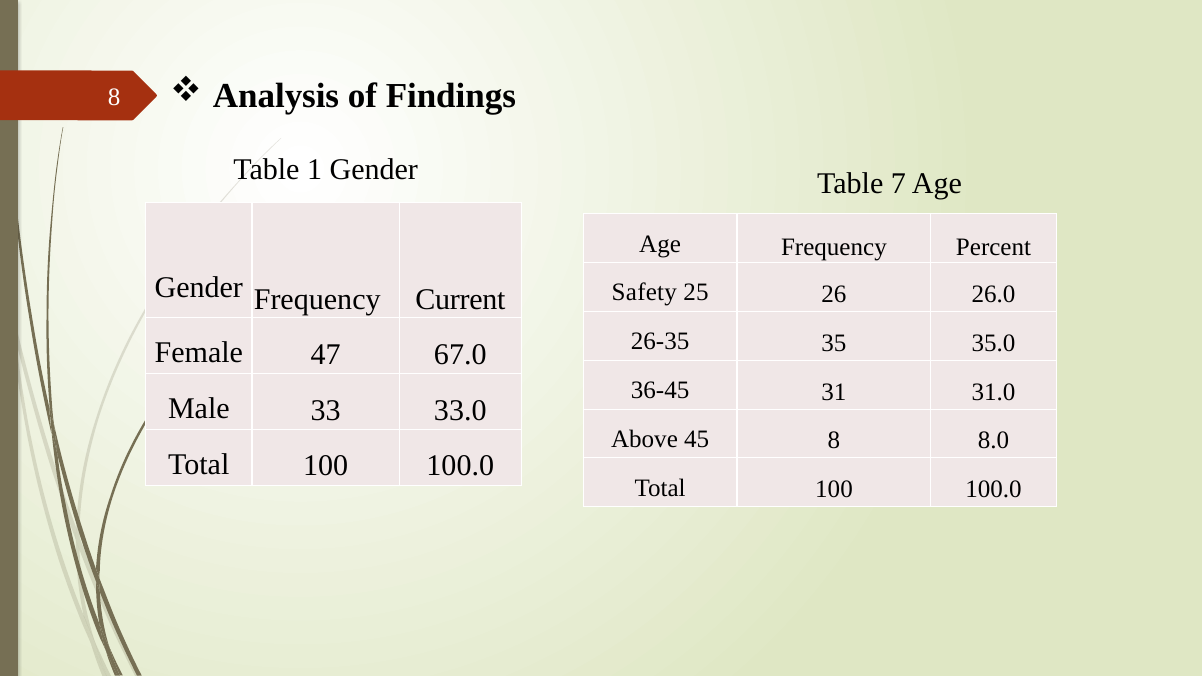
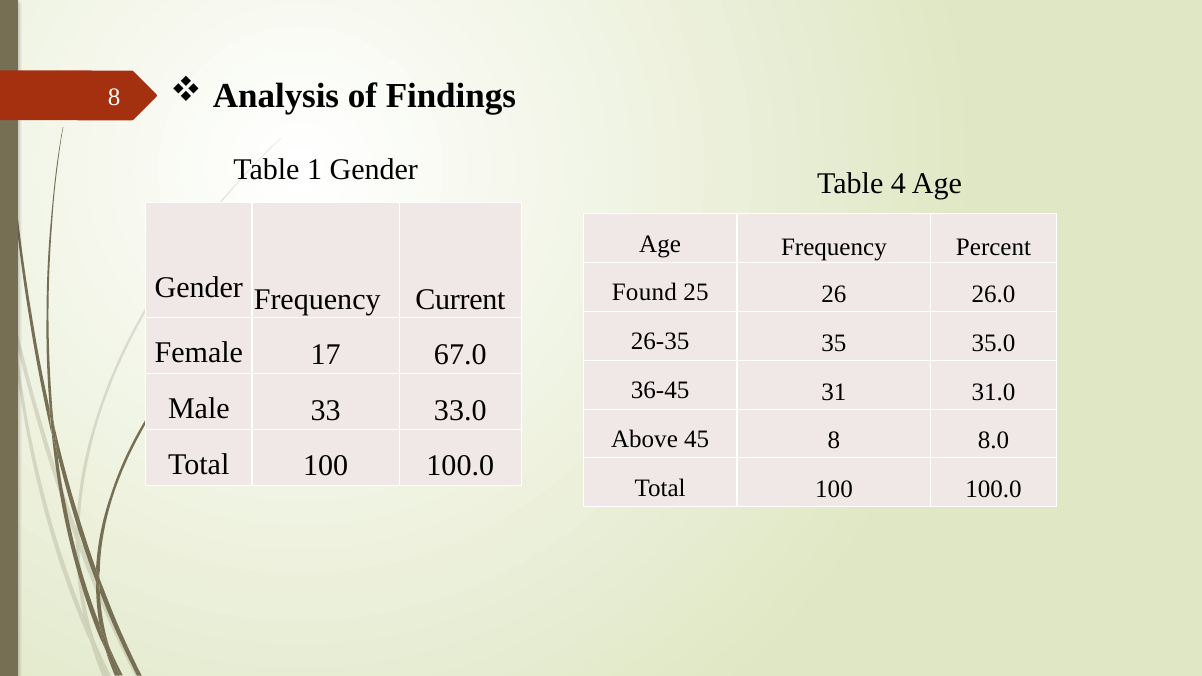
7: 7 -> 4
Safety: Safety -> Found
47: 47 -> 17
